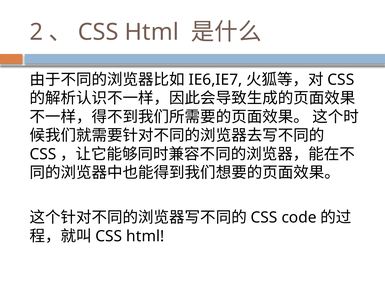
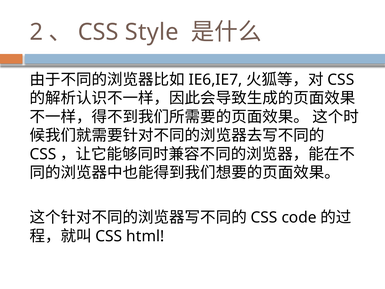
Html at (152, 32): Html -> Style
